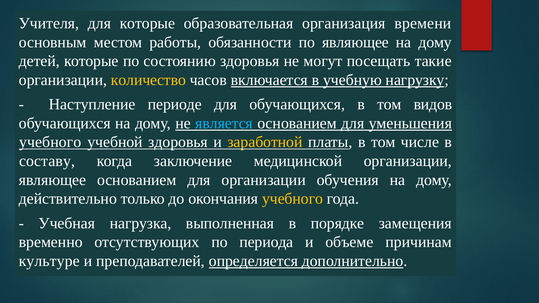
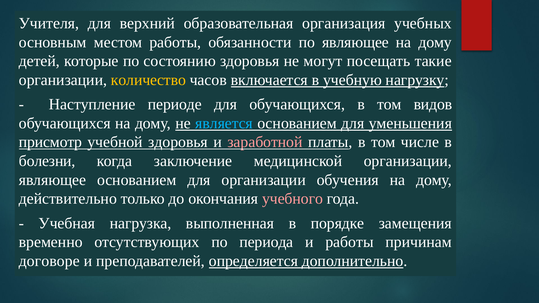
для которые: которые -> верхний
времени: времени -> учебных
учебного at (50, 142): учебного -> присмотр
заработной colour: yellow -> pink
составу: составу -> болезни
учебного at (293, 199) colour: yellow -> pink
и объеме: объеме -> работы
культуре: культуре -> договоре
